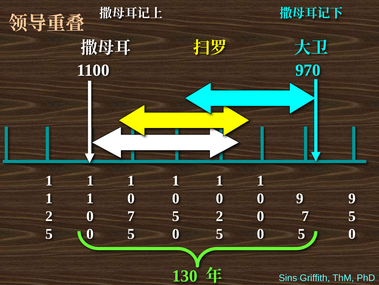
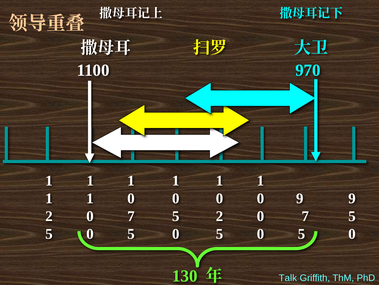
Sins: Sins -> Talk
